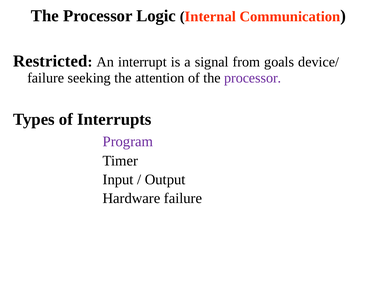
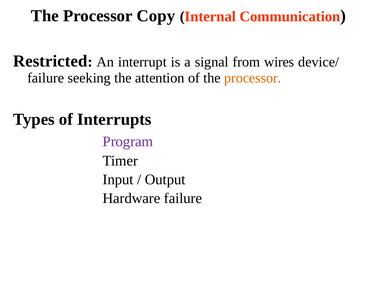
Logic: Logic -> Copy
goals: goals -> wires
processor at (253, 78) colour: purple -> orange
